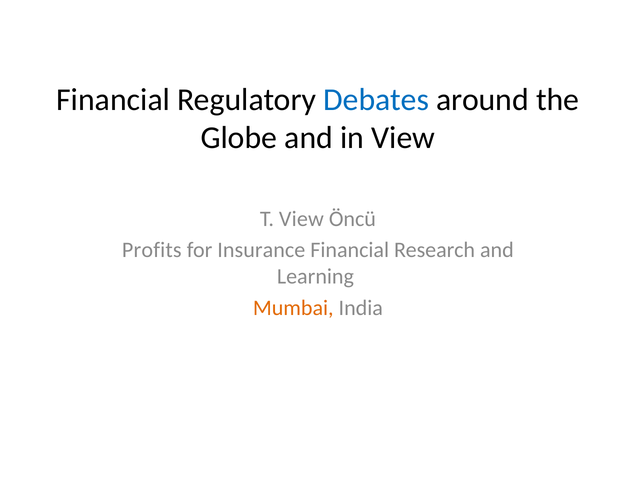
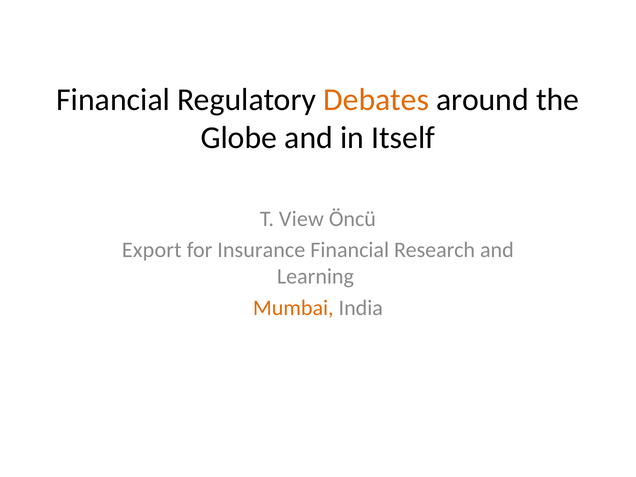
Debates colour: blue -> orange
in View: View -> Itself
Profits: Profits -> Export
